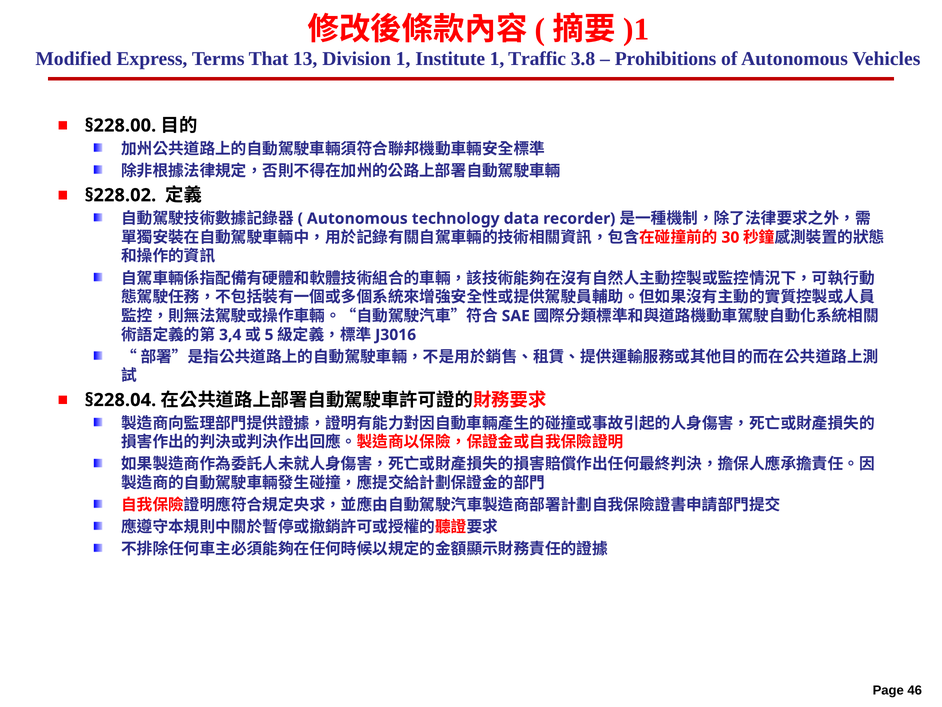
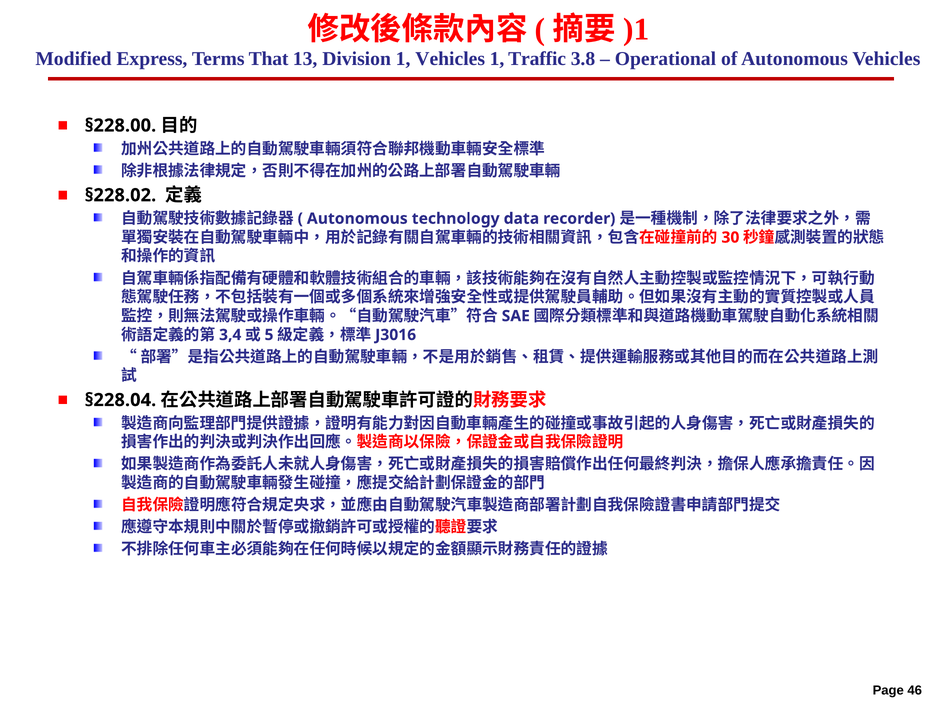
1 Institute: Institute -> Vehicles
Prohibitions: Prohibitions -> Operational
